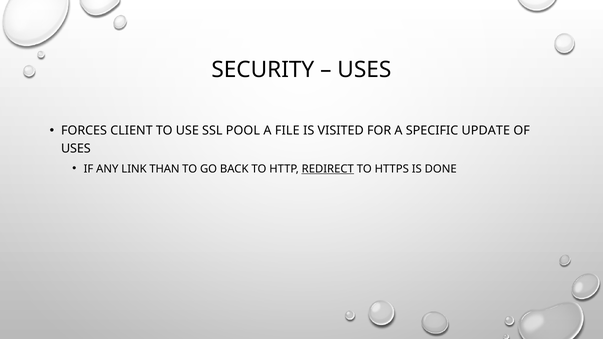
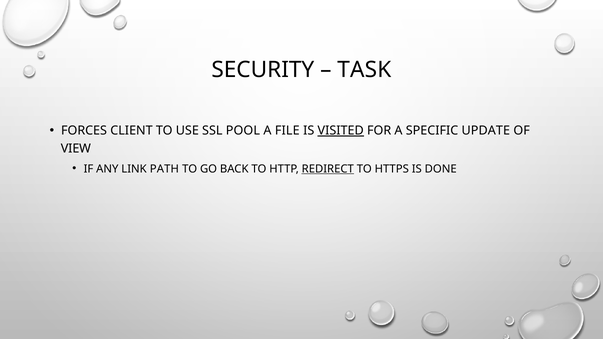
USES at (364, 70): USES -> TASK
VISITED underline: none -> present
USES at (76, 149): USES -> VIEW
THAN: THAN -> PATH
